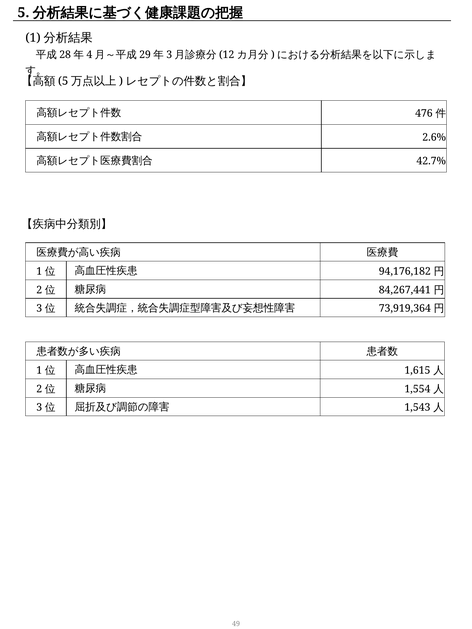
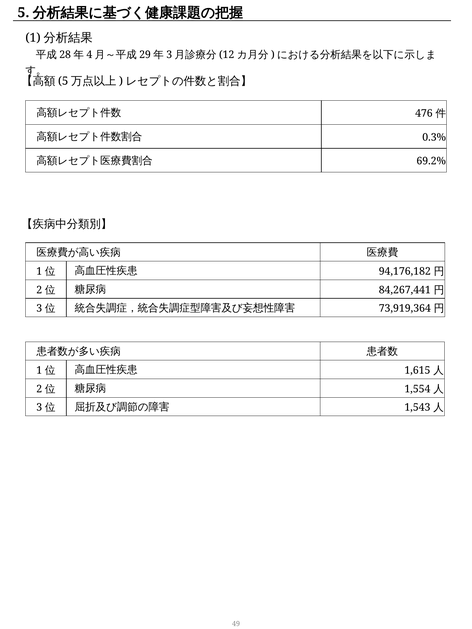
2.6%: 2.6% -> 0.3%
42.7%: 42.7% -> 69.2%
